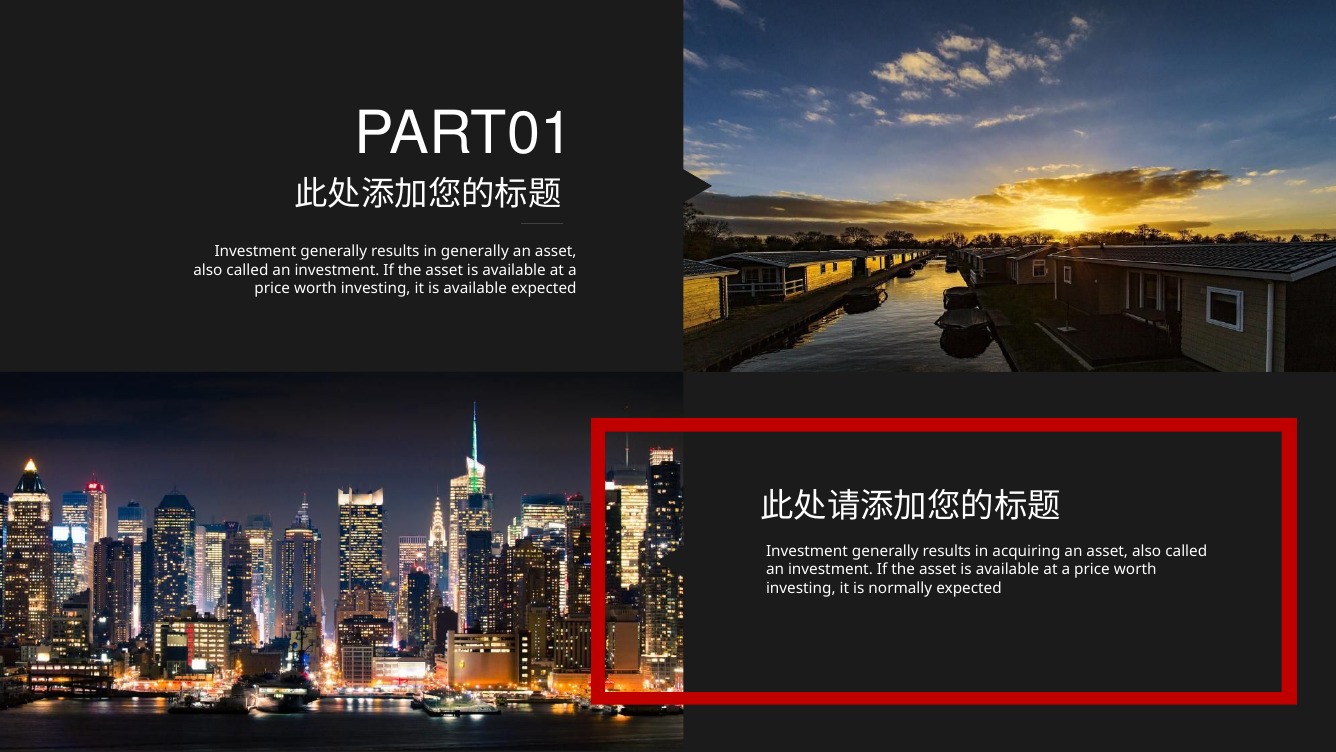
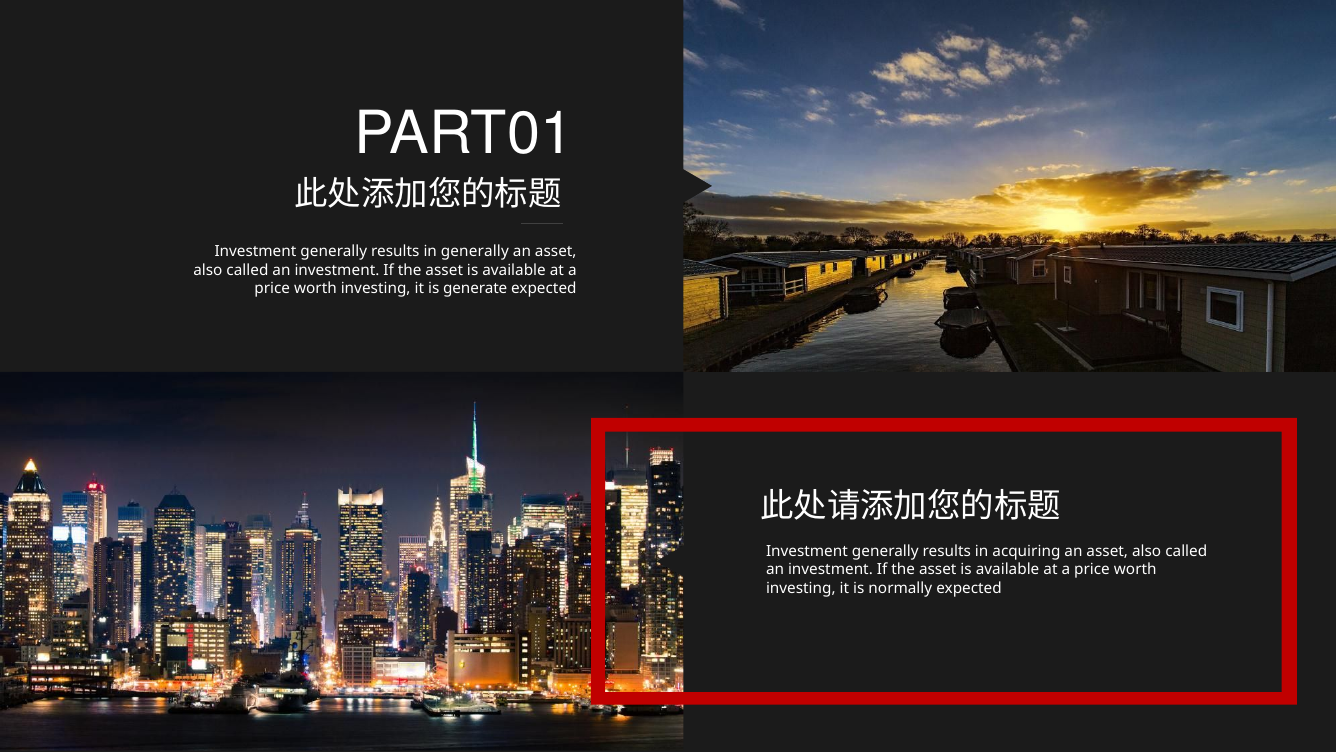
it is available: available -> generate
